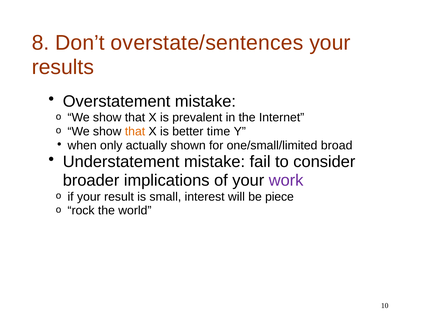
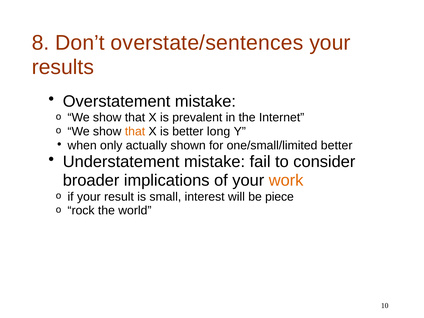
time: time -> long
one/small/limited broad: broad -> better
work colour: purple -> orange
